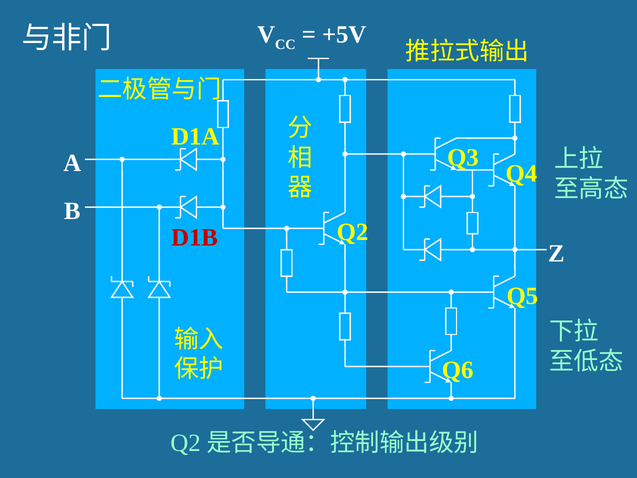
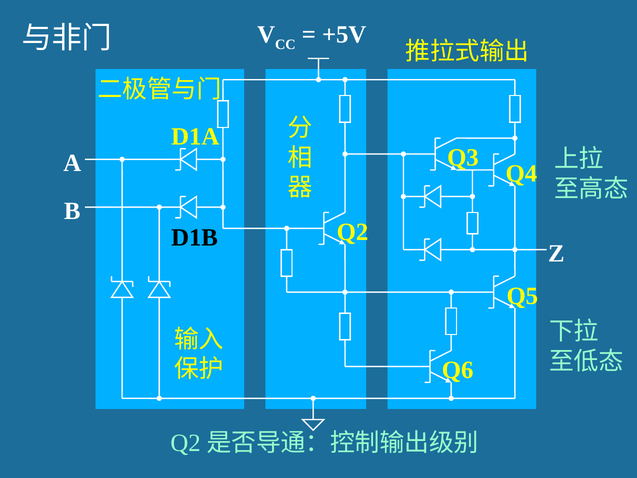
D1B colour: red -> black
